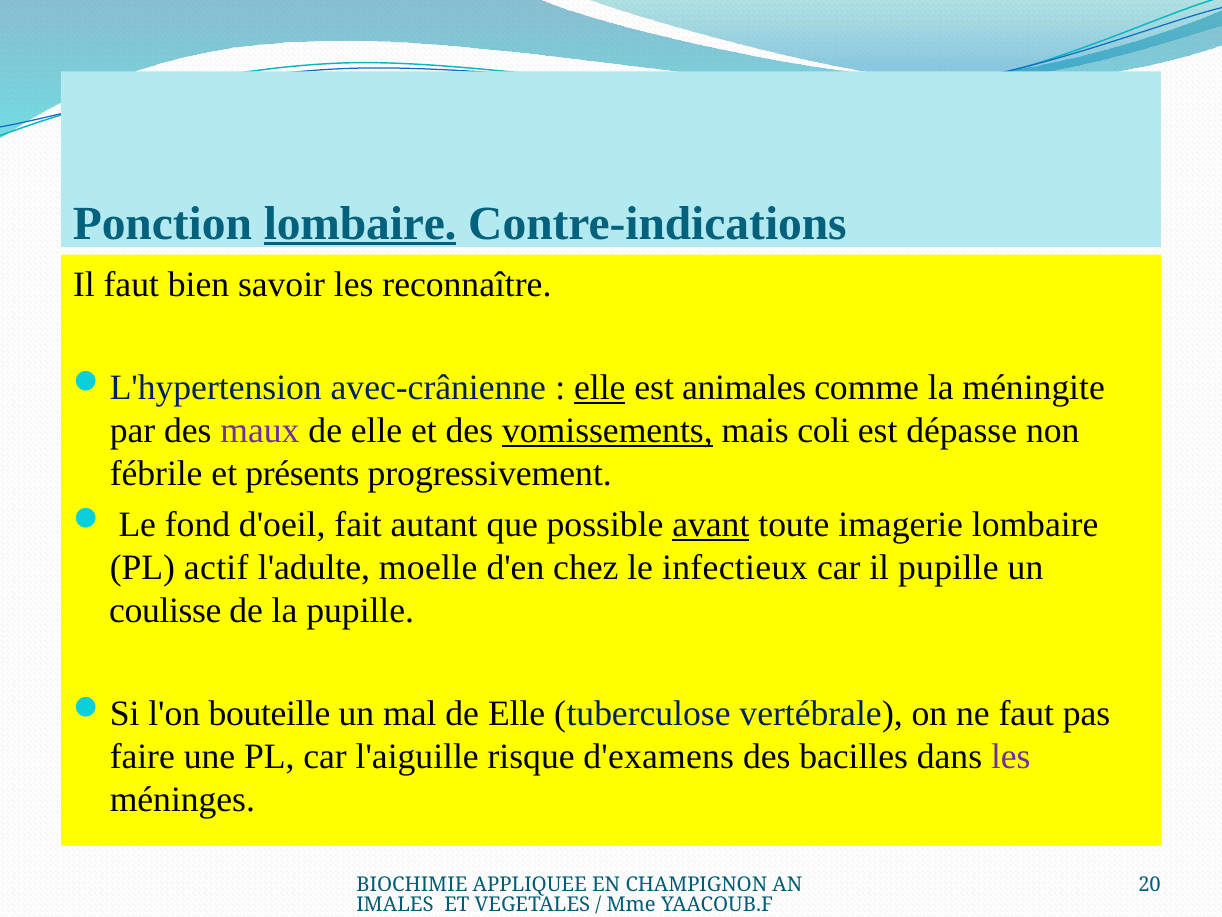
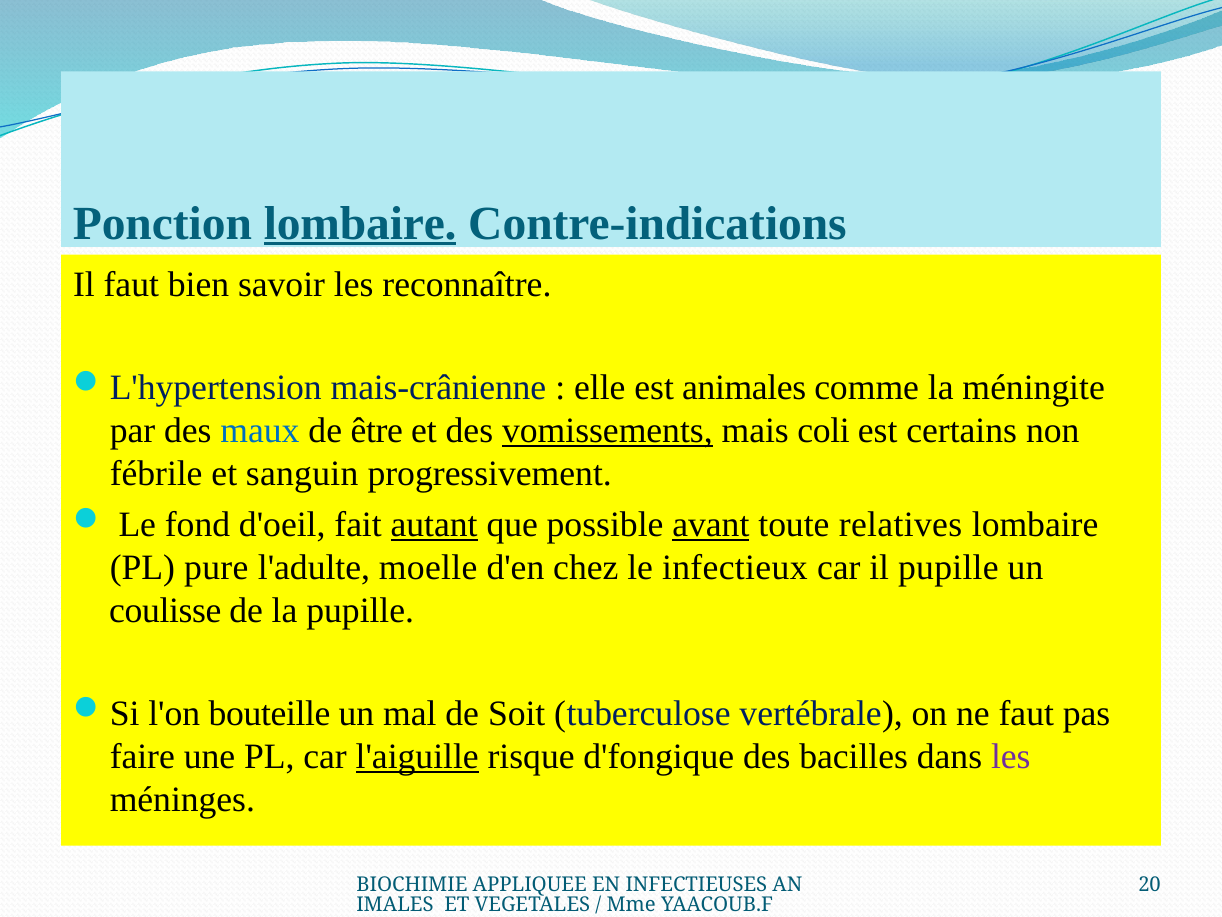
avec-crânienne: avec-crânienne -> mais-crânienne
elle at (600, 388) underline: present -> none
maux colour: purple -> blue
elle at (377, 430): elle -> être
dépasse: dépasse -> certains
présents: présents -> sanguin
autant underline: none -> present
imagerie: imagerie -> relatives
actif: actif -> pure
mal de Elle: Elle -> Soit
l'aiguille underline: none -> present
d'examens: d'examens -> d'fongique
CHAMPIGNON: CHAMPIGNON -> INFECTIEUSES
